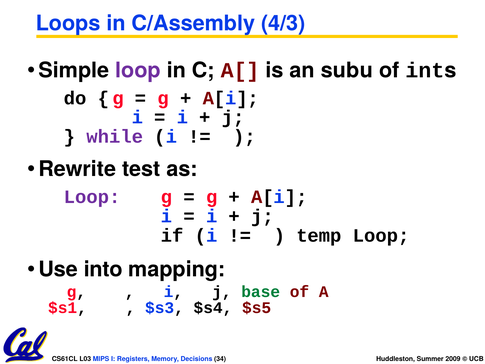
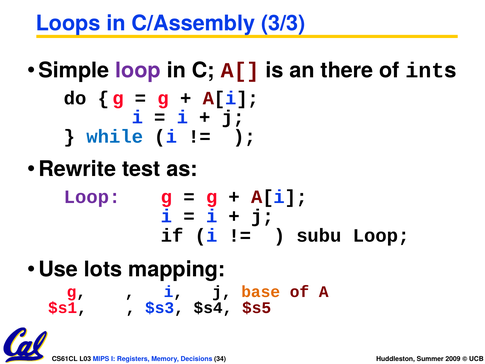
4/3: 4/3 -> 3/3
subu: subu -> there
while colour: purple -> blue
temp: temp -> subu
into: into -> lots
base colour: green -> orange
